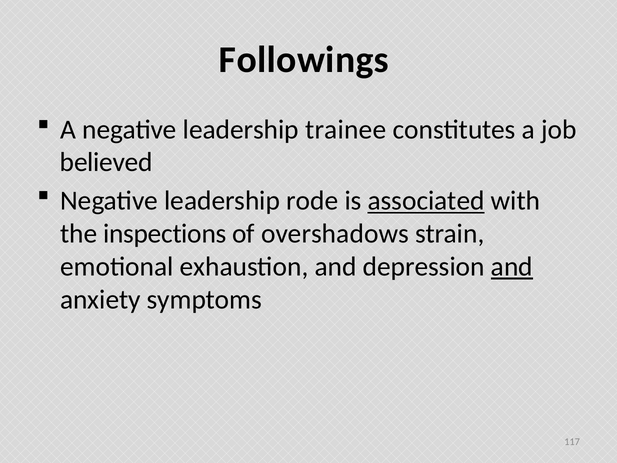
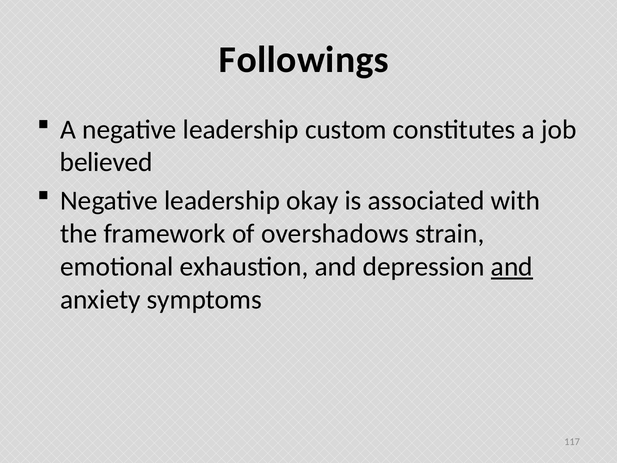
trainee: trainee -> custom
rode: rode -> okay
associated underline: present -> none
inspections: inspections -> framework
